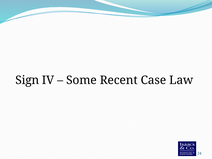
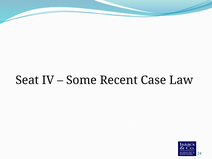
Sign: Sign -> Seat
